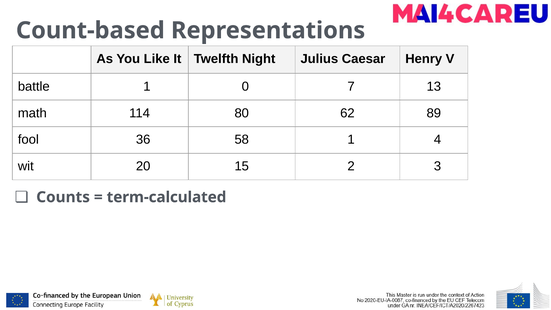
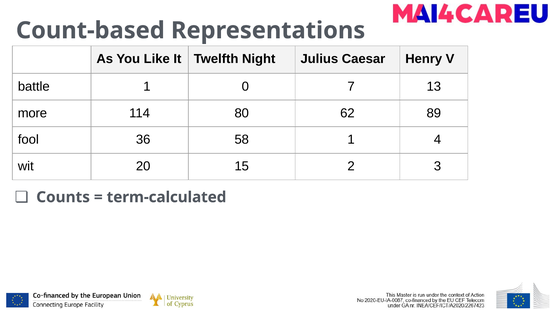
math: math -> more
